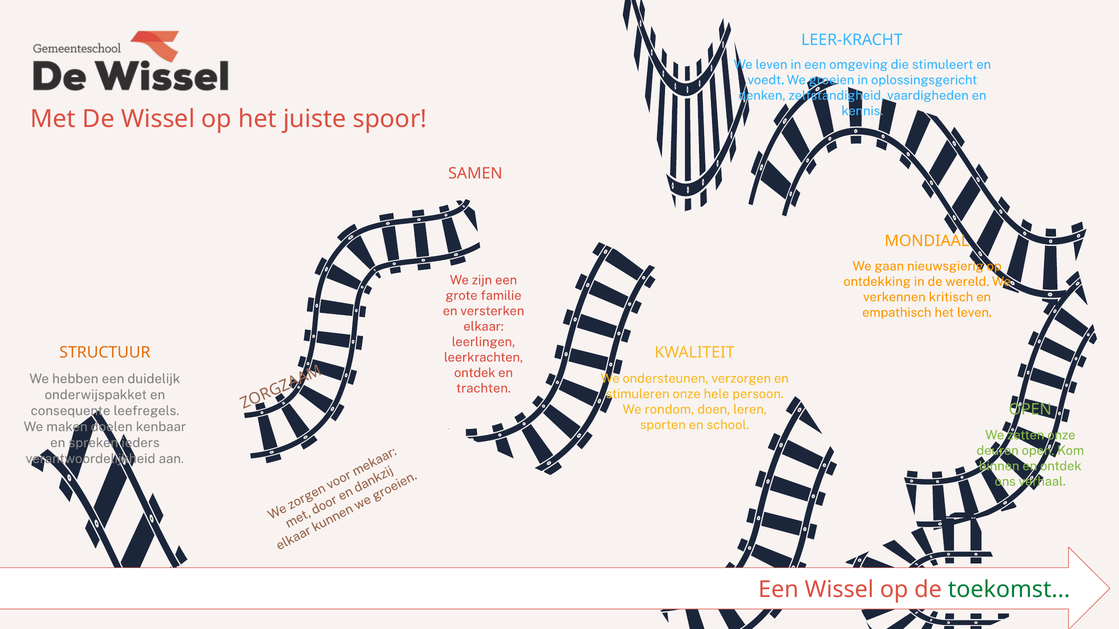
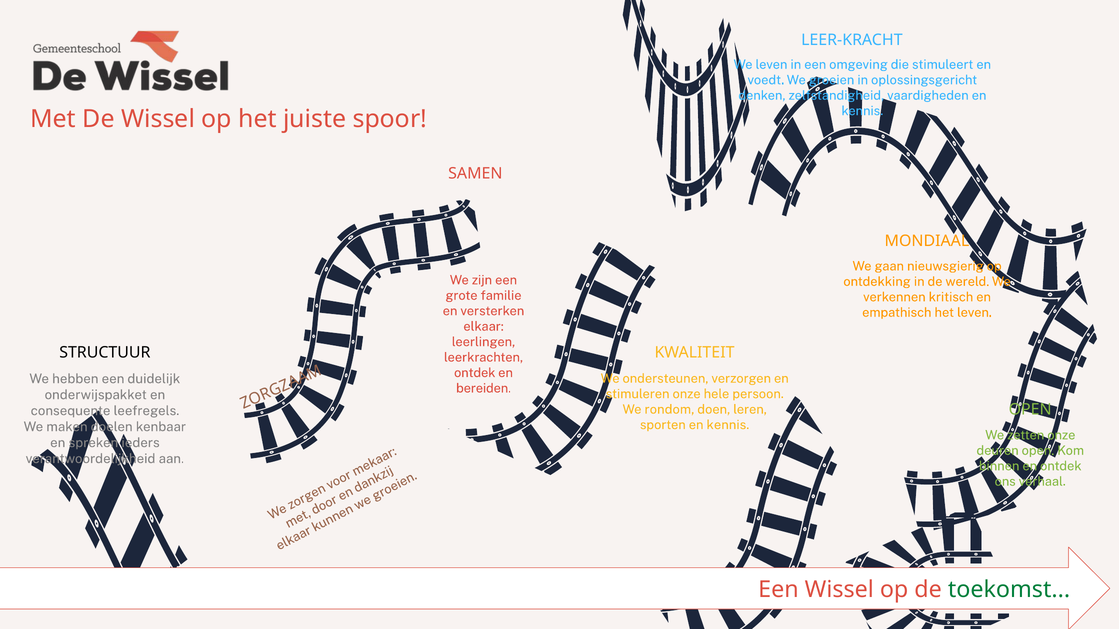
STRUCTUUR colour: orange -> black
trachten: trachten -> bereiden
sporten en school: school -> kennis
